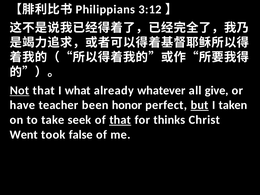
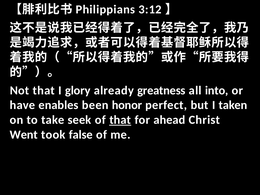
Not underline: present -> none
what: what -> glory
whatever: whatever -> greatness
give: give -> into
teacher: teacher -> enables
but underline: present -> none
thinks: thinks -> ahead
